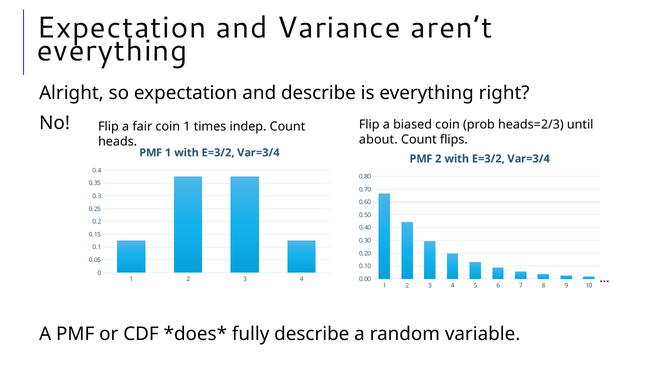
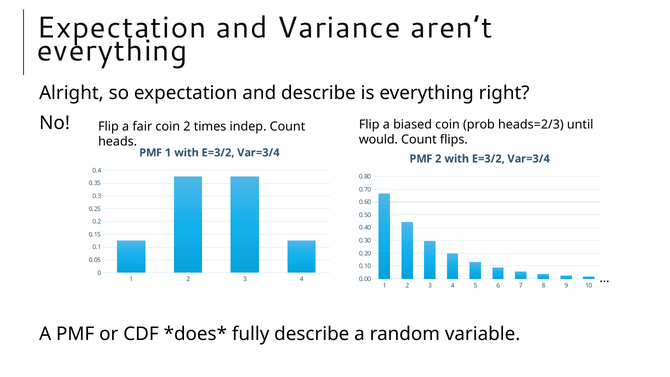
coin 1: 1 -> 2
about: about -> would
